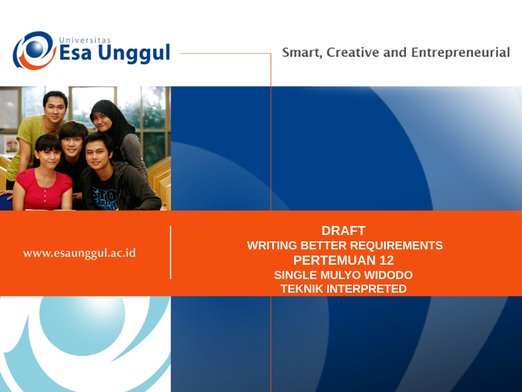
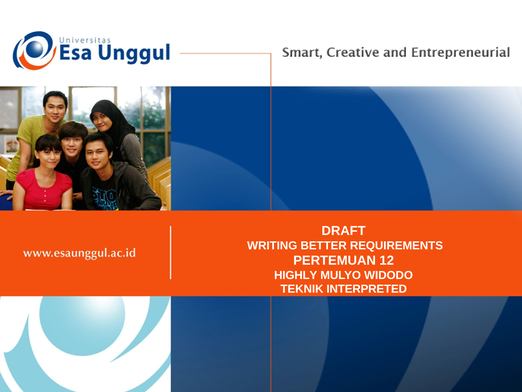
SINGLE: SINGLE -> HIGHLY
